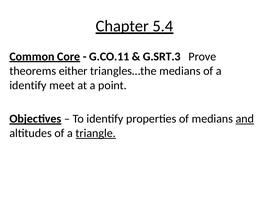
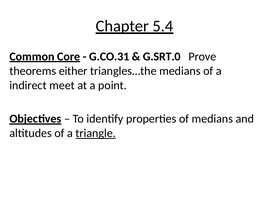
G.CO.11: G.CO.11 -> G.CO.31
G.SRT.3: G.SRT.3 -> G.SRT.0
identify at (28, 85): identify -> indirect
and underline: present -> none
